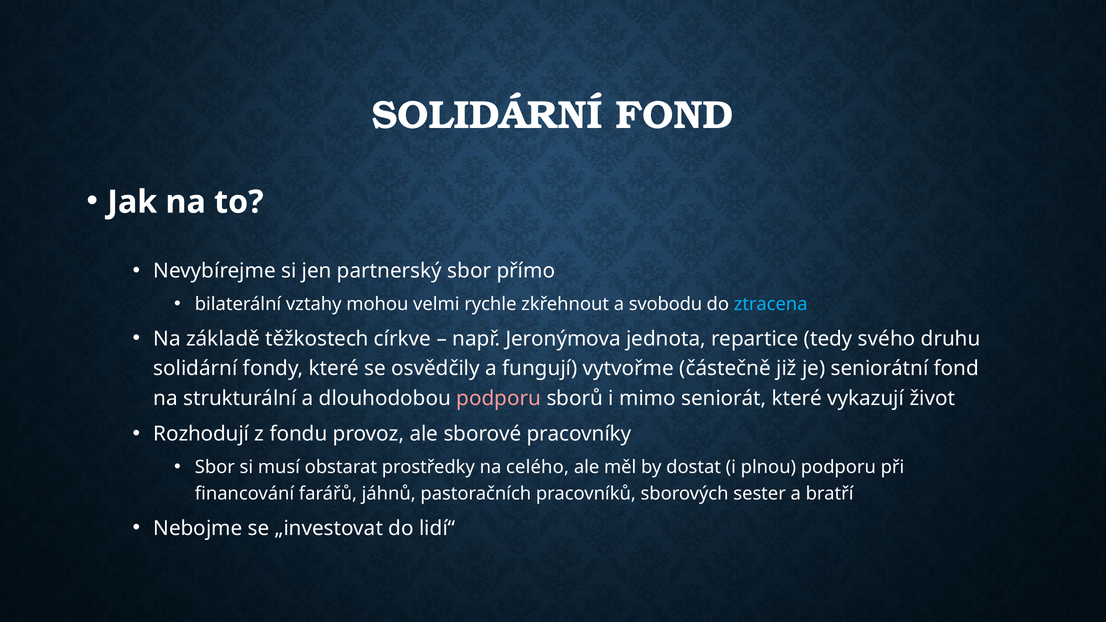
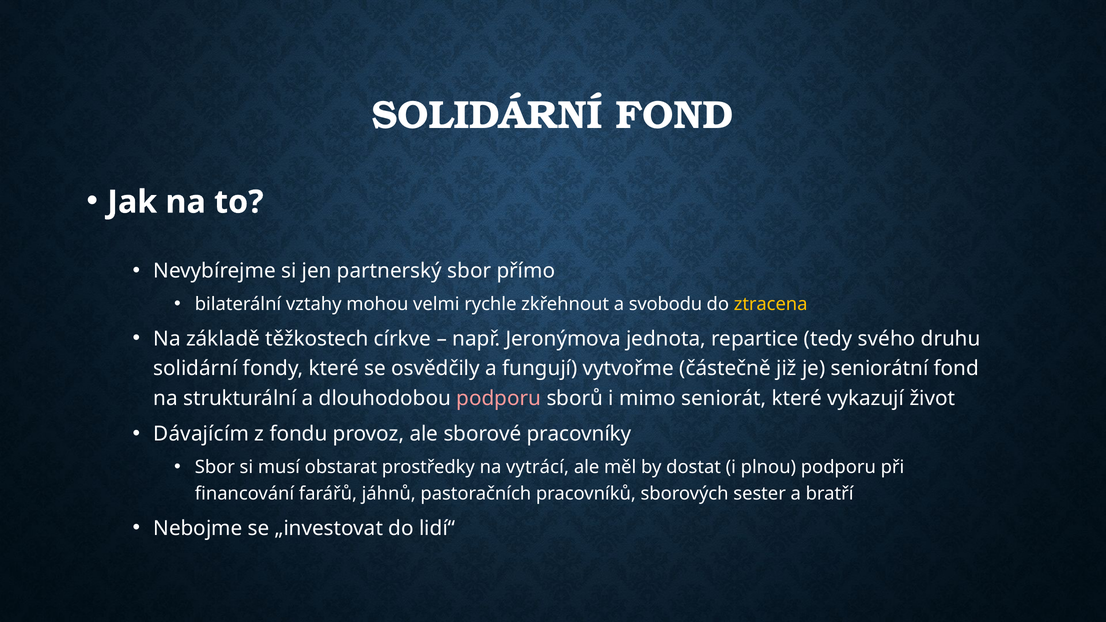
ztracena colour: light blue -> yellow
Rozhodují: Rozhodují -> Dávajícím
celého: celého -> vytrácí
